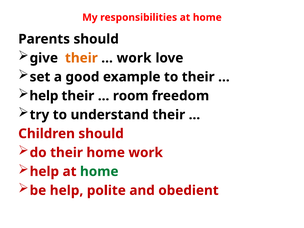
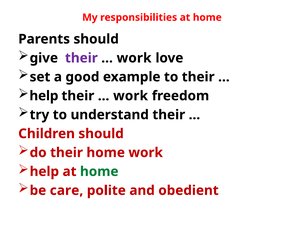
their at (81, 58) colour: orange -> purple
room at (131, 96): room -> work
be help: help -> care
